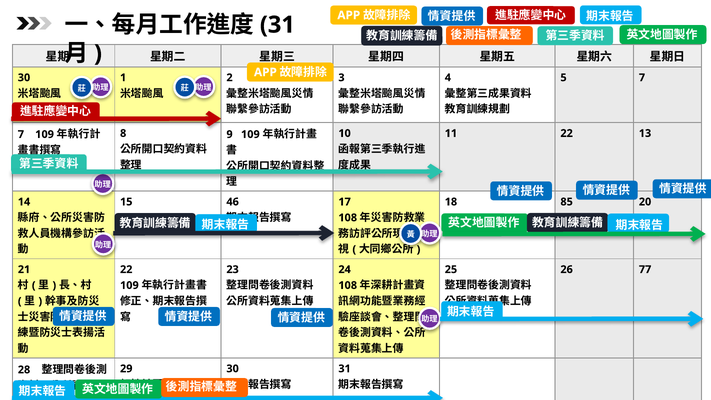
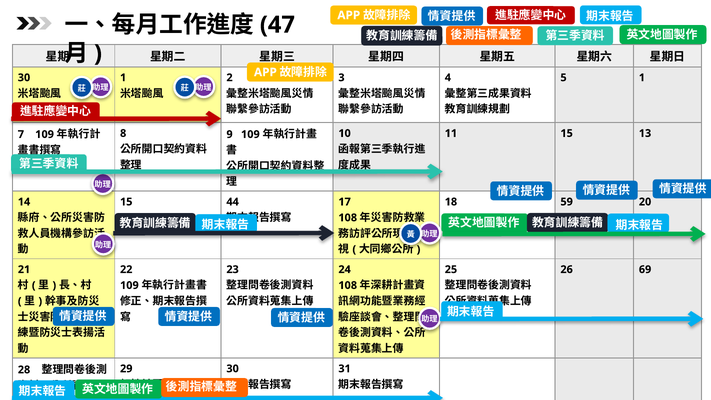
31 at (277, 25): 31 -> 47
5 7: 7 -> 1
11 22: 22 -> 15
46: 46 -> 44
85: 85 -> 59
77: 77 -> 69
